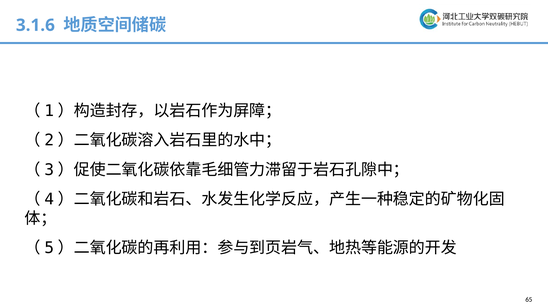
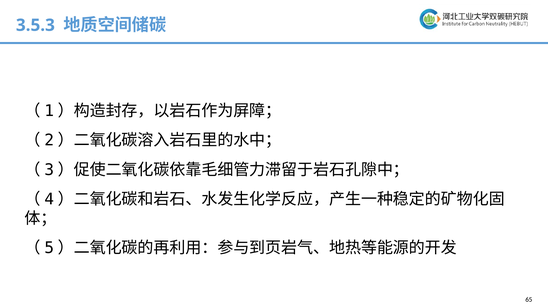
3.1.6: 3.1.6 -> 3.5.3
